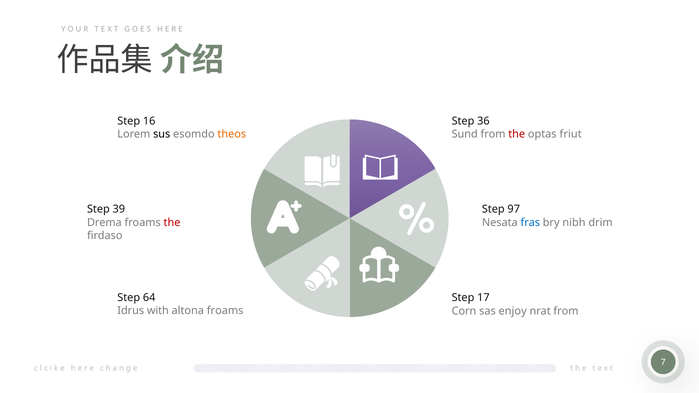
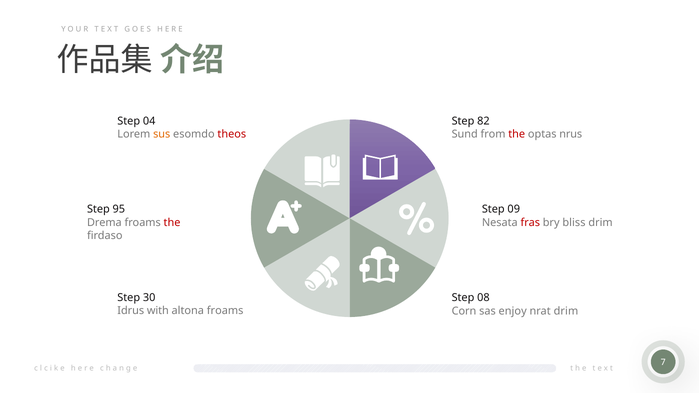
16: 16 -> 04
36: 36 -> 82
sus colour: black -> orange
theos colour: orange -> red
friut: friut -> nrus
39: 39 -> 95
97: 97 -> 09
fras colour: blue -> red
nibh: nibh -> bliss
64: 64 -> 30
17: 17 -> 08
nrat from: from -> drim
